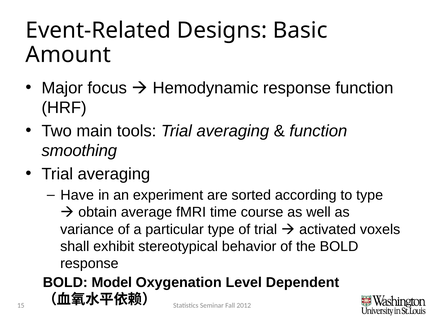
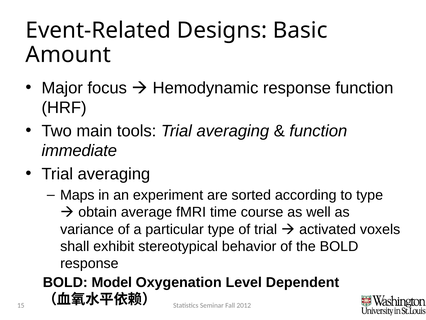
smoothing: smoothing -> immediate
Have: Have -> Maps
